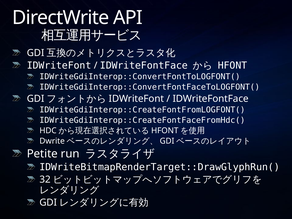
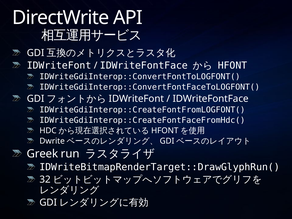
Petite: Petite -> Greek
